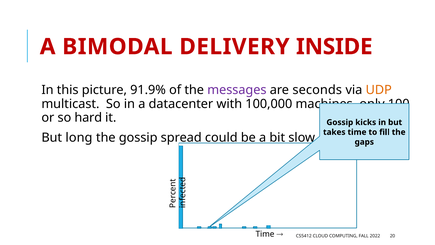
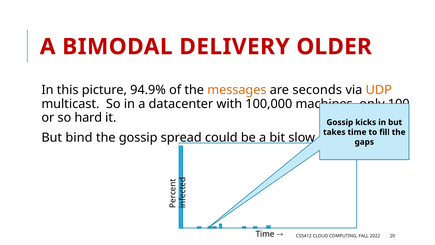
INSIDE: INSIDE -> OLDER
91.9%: 91.9% -> 94.9%
messages colour: purple -> orange
long: long -> bind
